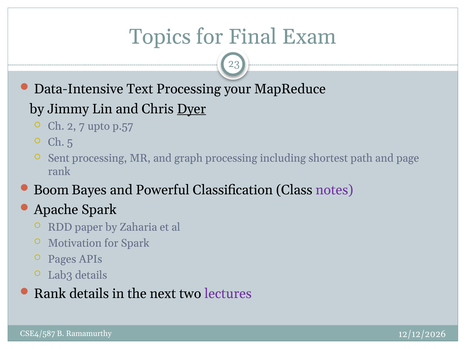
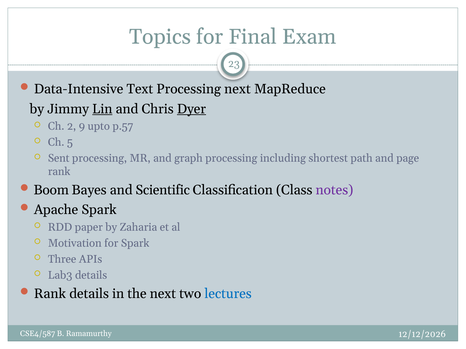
Processing your: your -> next
Lin underline: none -> present
7: 7 -> 9
Powerful: Powerful -> Scientific
Pages: Pages -> Three
lectures colour: purple -> blue
